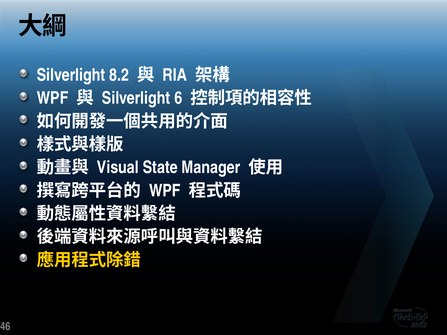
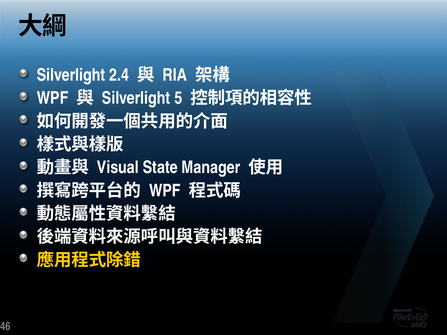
8.2: 8.2 -> 2.4
6: 6 -> 5
